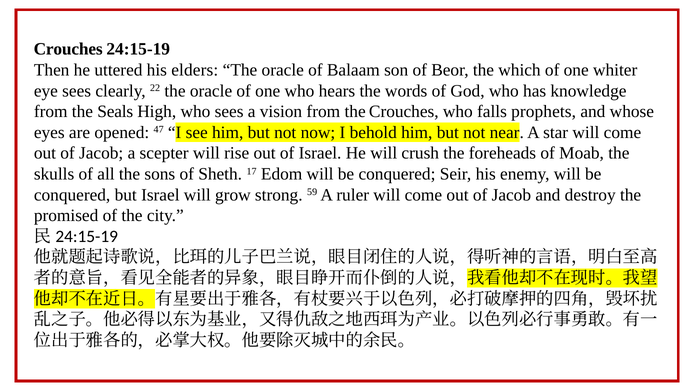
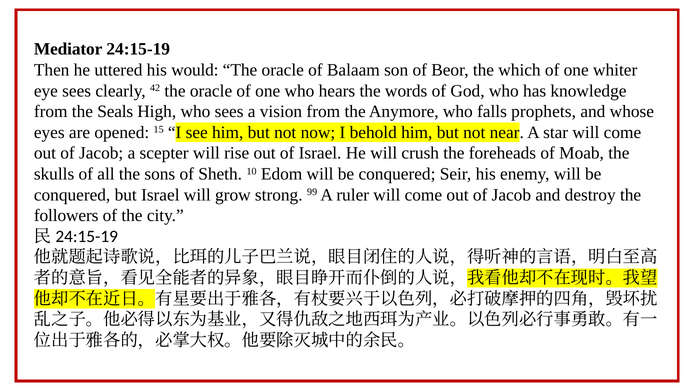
Crouches at (68, 49): Crouches -> Mediator
elders: elders -> would
22: 22 -> 42
the Crouches: Crouches -> Anymore
47: 47 -> 15
17: 17 -> 10
59: 59 -> 99
promised: promised -> followers
